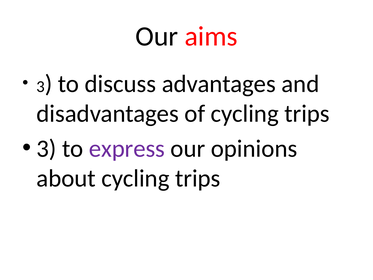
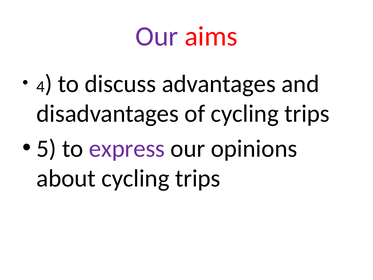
Our at (157, 36) colour: black -> purple
3 at (41, 87): 3 -> 4
3 at (46, 148): 3 -> 5
